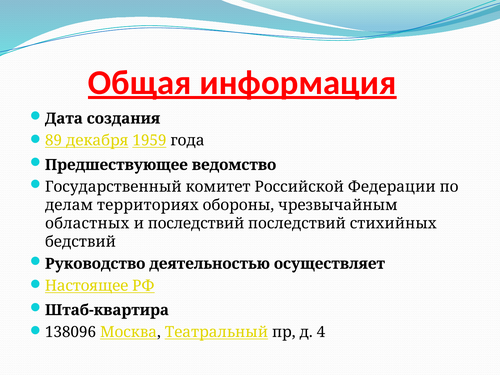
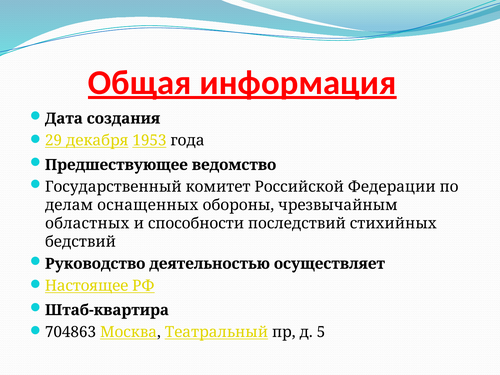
89: 89 -> 29
1959: 1959 -> 1953
территориях: территориях -> оснащенных
и последствий: последствий -> способности
138096: 138096 -> 704863
4: 4 -> 5
